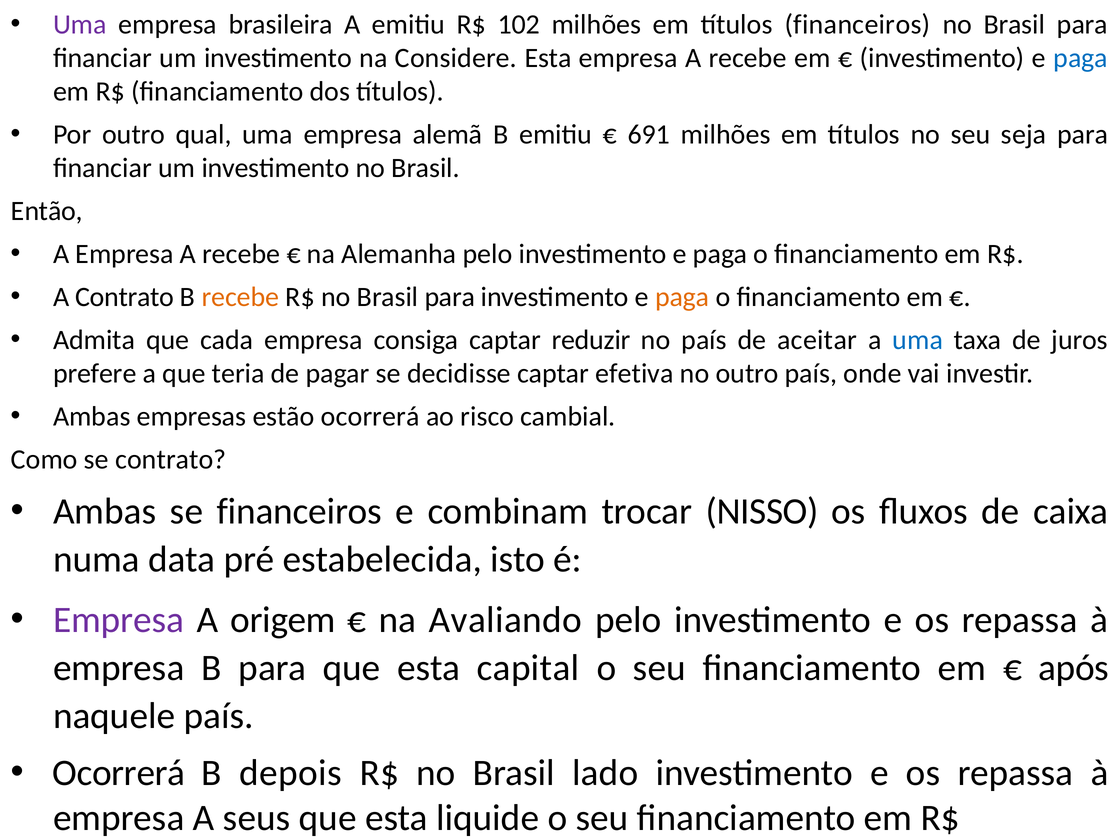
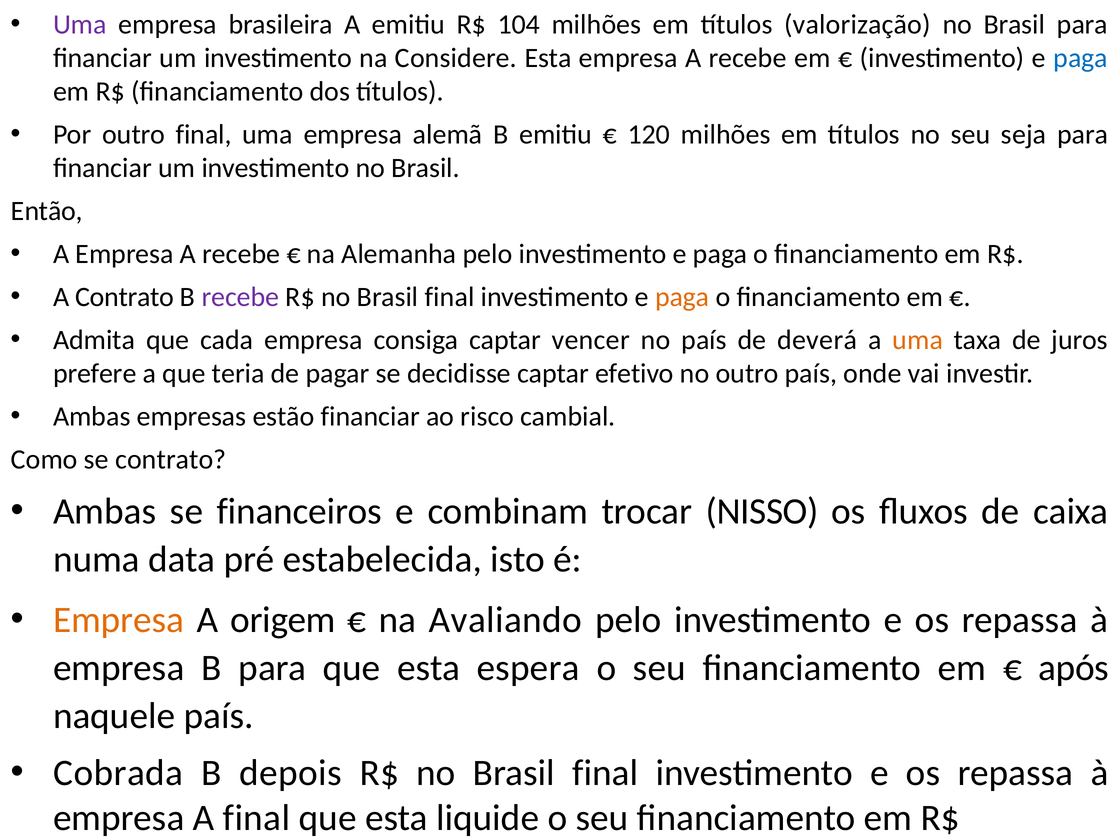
102: 102 -> 104
títulos financeiros: financeiros -> valorização
outro qual: qual -> final
691: 691 -> 120
recebe at (240, 297) colour: orange -> purple
para at (450, 297): para -> final
reduzir: reduzir -> vencer
aceitar: aceitar -> deverá
uma at (918, 340) colour: blue -> orange
efetiva: efetiva -> efetivo
estão ocorrerá: ocorrerá -> financiar
Empresa at (119, 620) colour: purple -> orange
capital: capital -> espera
Ocorrerá at (119, 773): Ocorrerá -> Cobrada
lado at (605, 773): lado -> final
A seus: seus -> final
